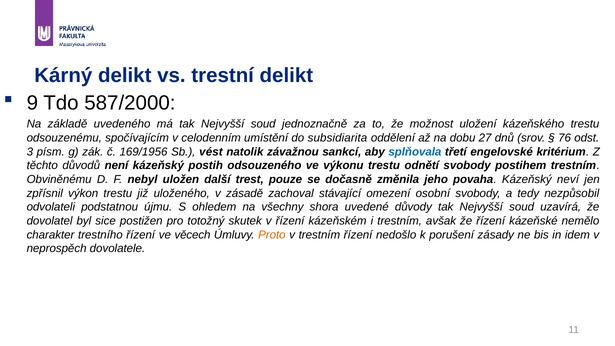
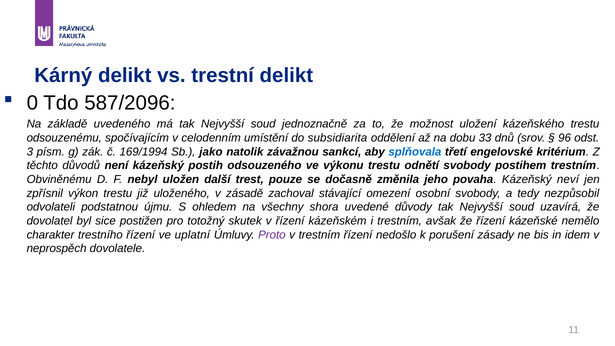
9: 9 -> 0
587/2000: 587/2000 -> 587/2096
27: 27 -> 33
76: 76 -> 96
169/1956: 169/1956 -> 169/1994
vést: vést -> jako
věcech: věcech -> uplatní
Proto colour: orange -> purple
